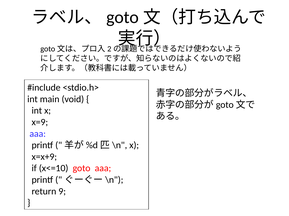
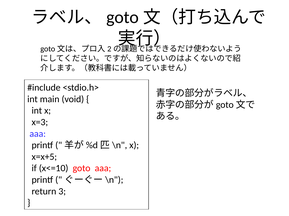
x=9: x=9 -> x=3
x=x+9: x=x+9 -> x=x+5
9: 9 -> 3
